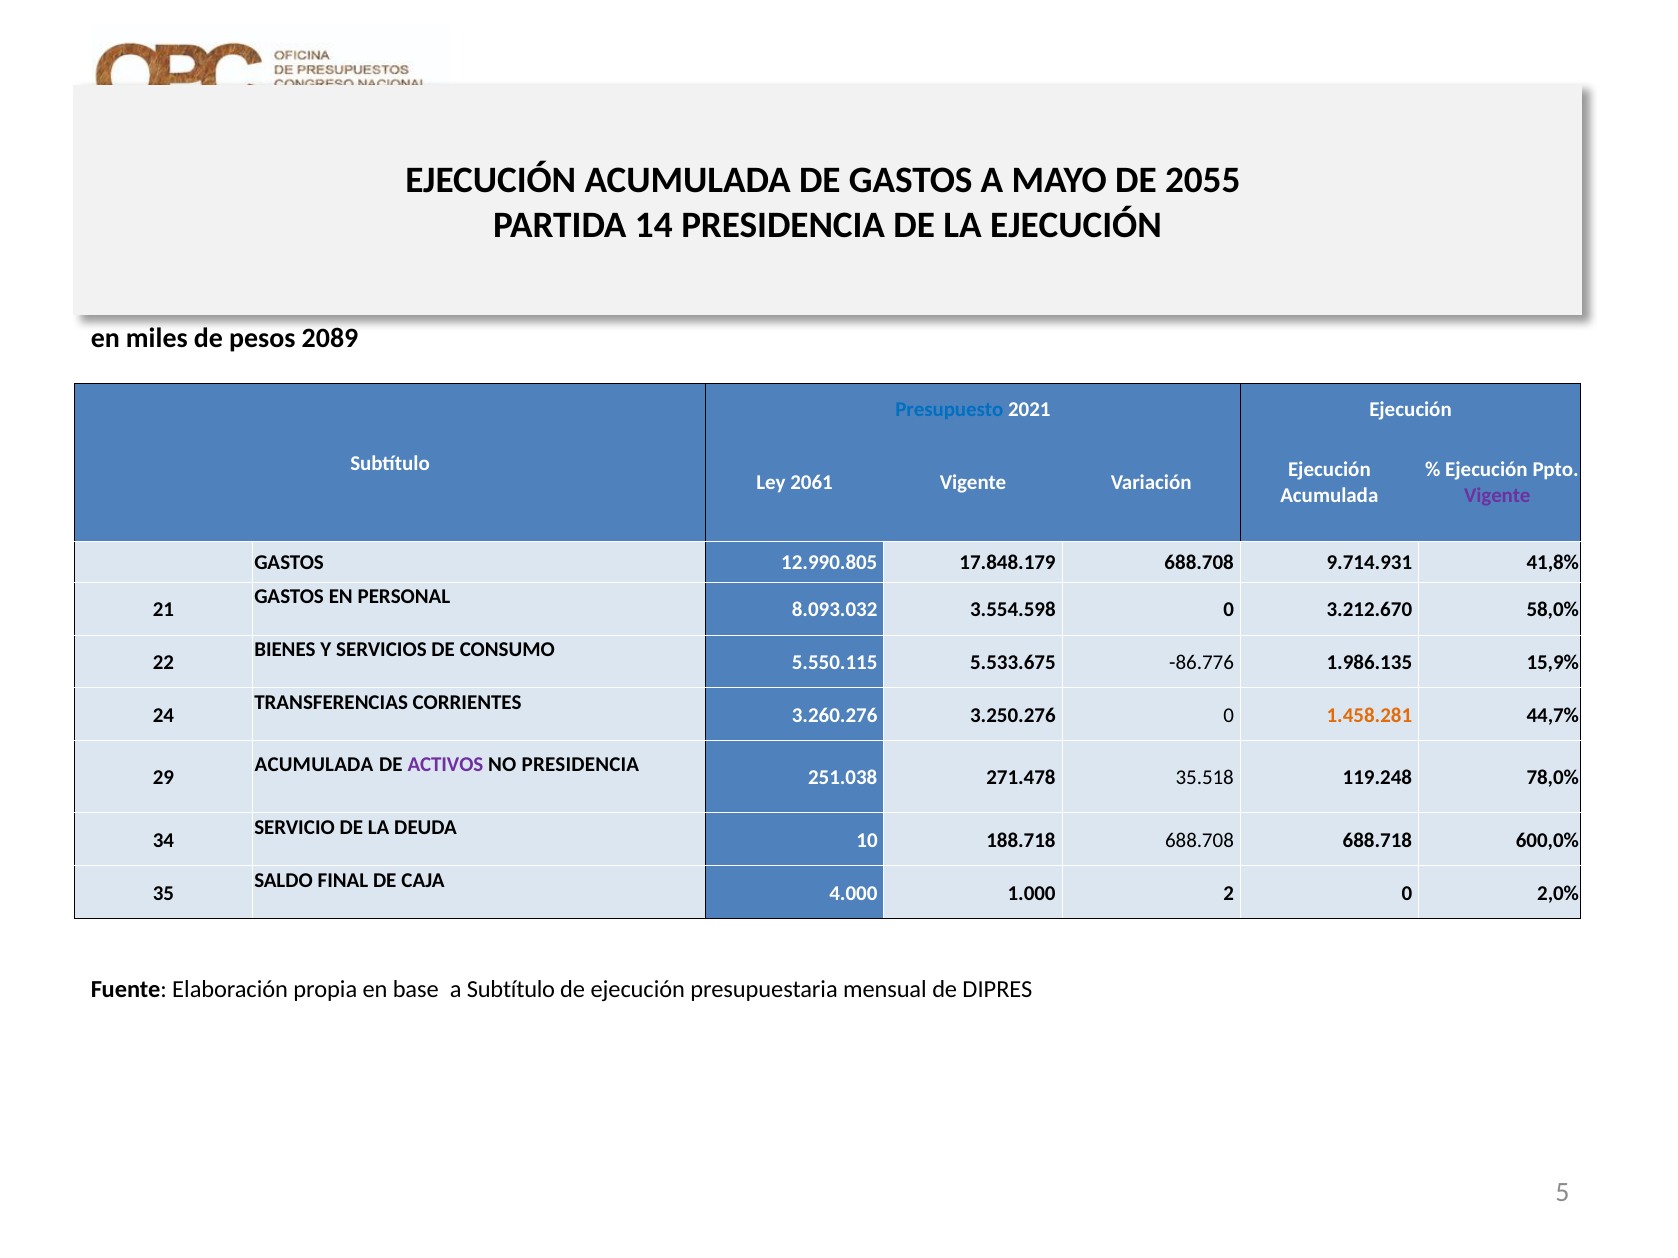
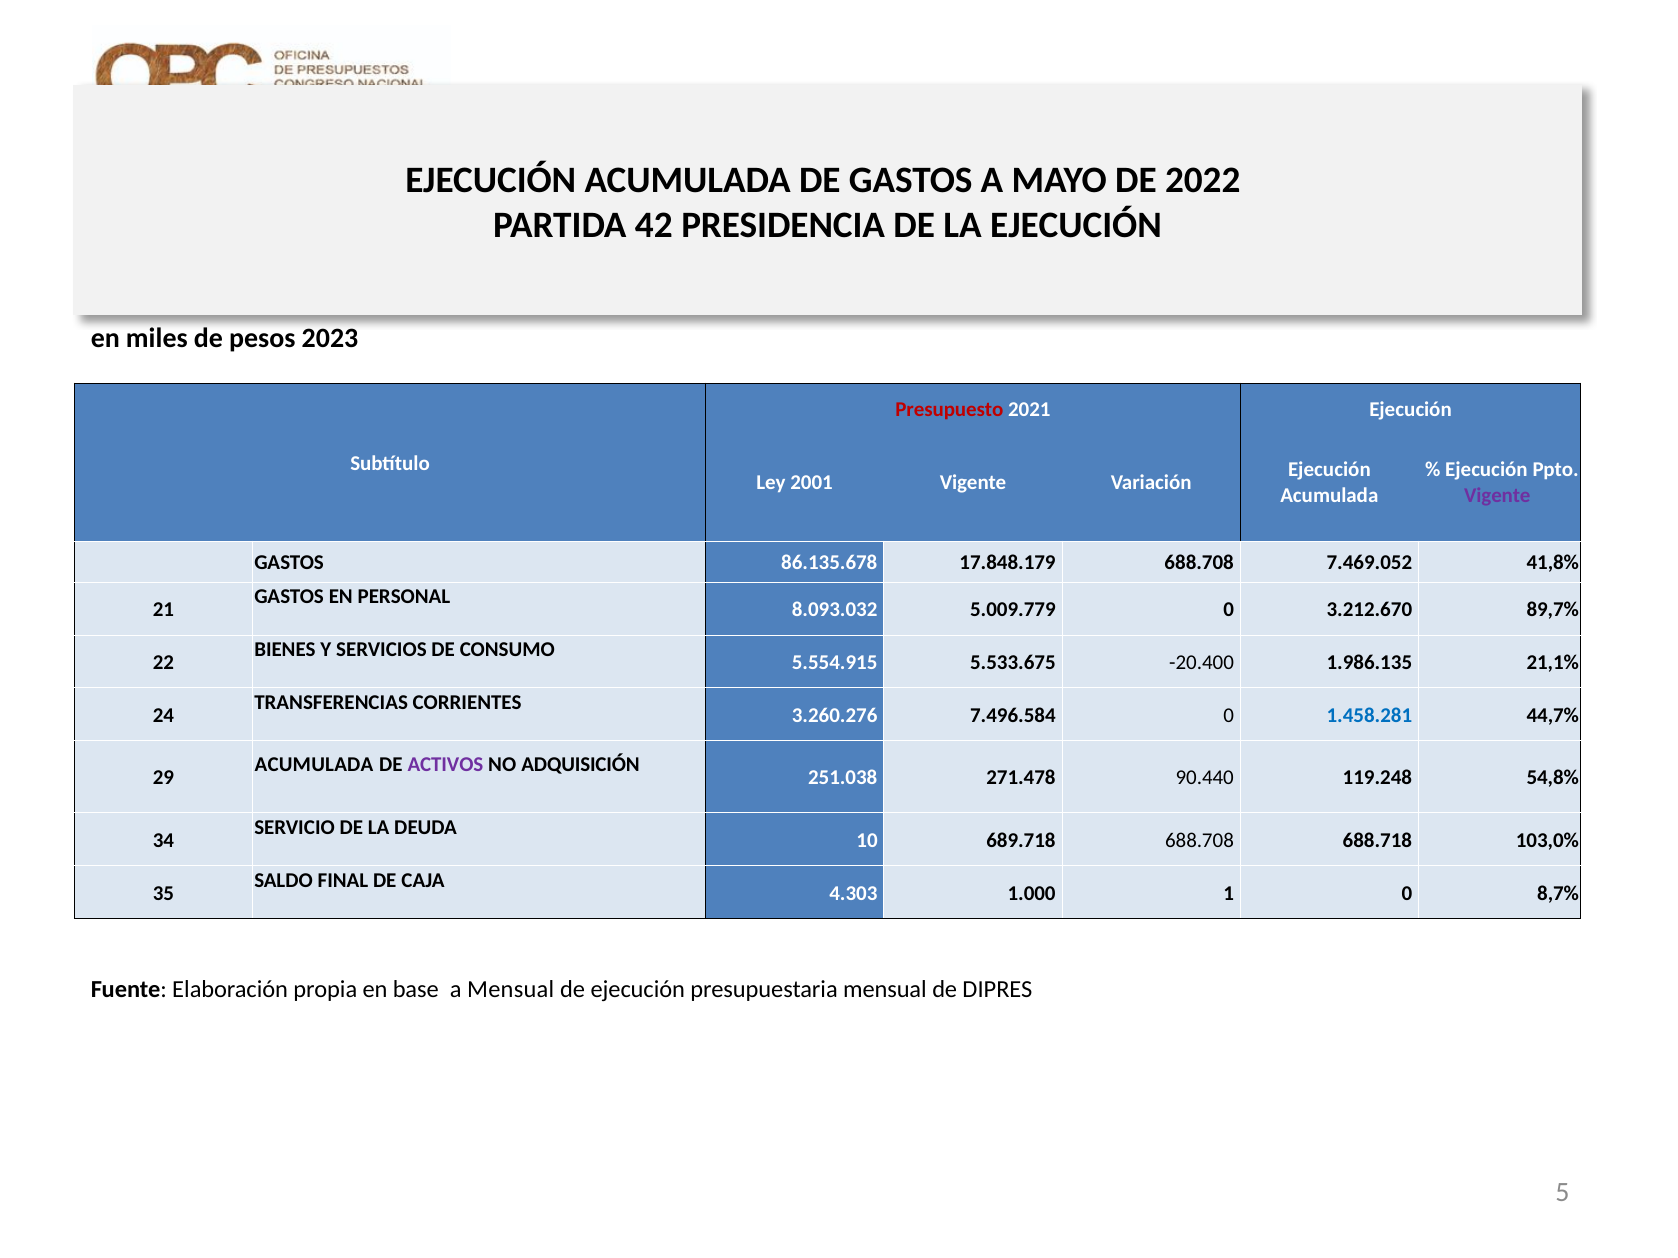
2055: 2055 -> 2022
14: 14 -> 42
2089: 2089 -> 2023
Presupuesto colour: blue -> red
2061: 2061 -> 2001
12.990.805: 12.990.805 -> 86.135.678
9.714.931: 9.714.931 -> 7.469.052
3.554.598: 3.554.598 -> 5.009.779
58,0%: 58,0% -> 89,7%
5.550.115: 5.550.115 -> 5.554.915
-86.776: -86.776 -> -20.400
15,9%: 15,9% -> 21,1%
3.250.276: 3.250.276 -> 7.496.584
1.458.281 colour: orange -> blue
NO PRESIDENCIA: PRESIDENCIA -> ADQUISICIÓN
35.518: 35.518 -> 90.440
78,0%: 78,0% -> 54,8%
188.718: 188.718 -> 689.718
600,0%: 600,0% -> 103,0%
4.000: 4.000 -> 4.303
2: 2 -> 1
2,0%: 2,0% -> 8,7%
a Subtítulo: Subtítulo -> Mensual
